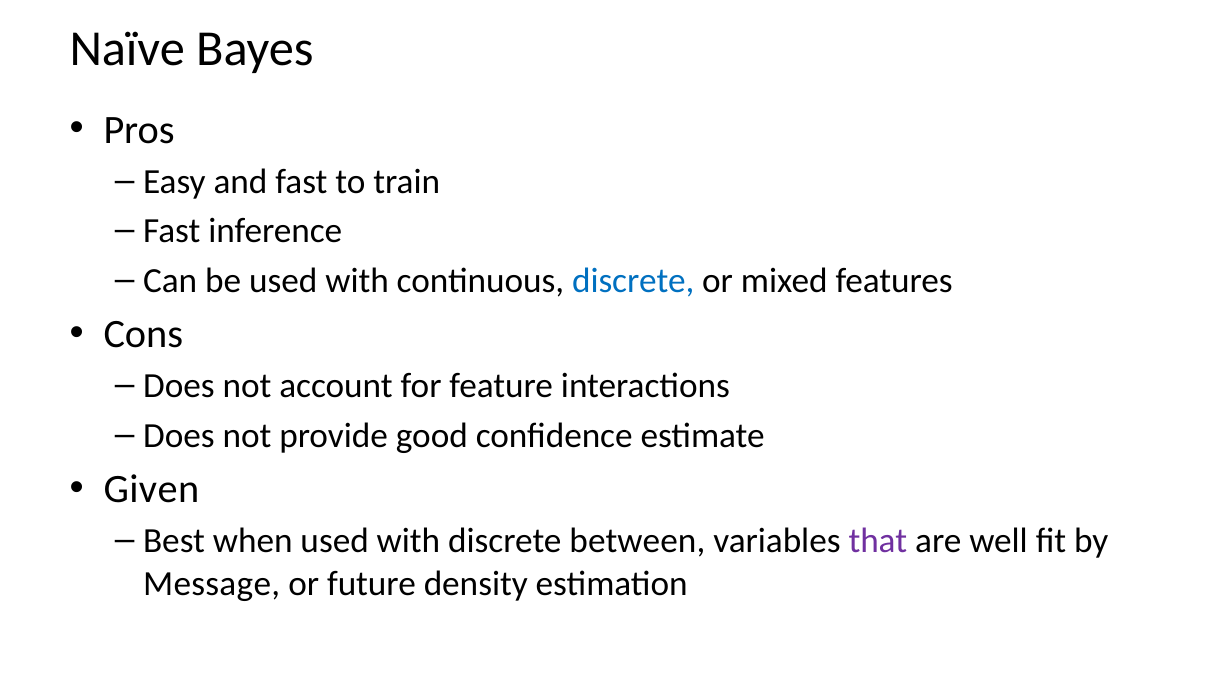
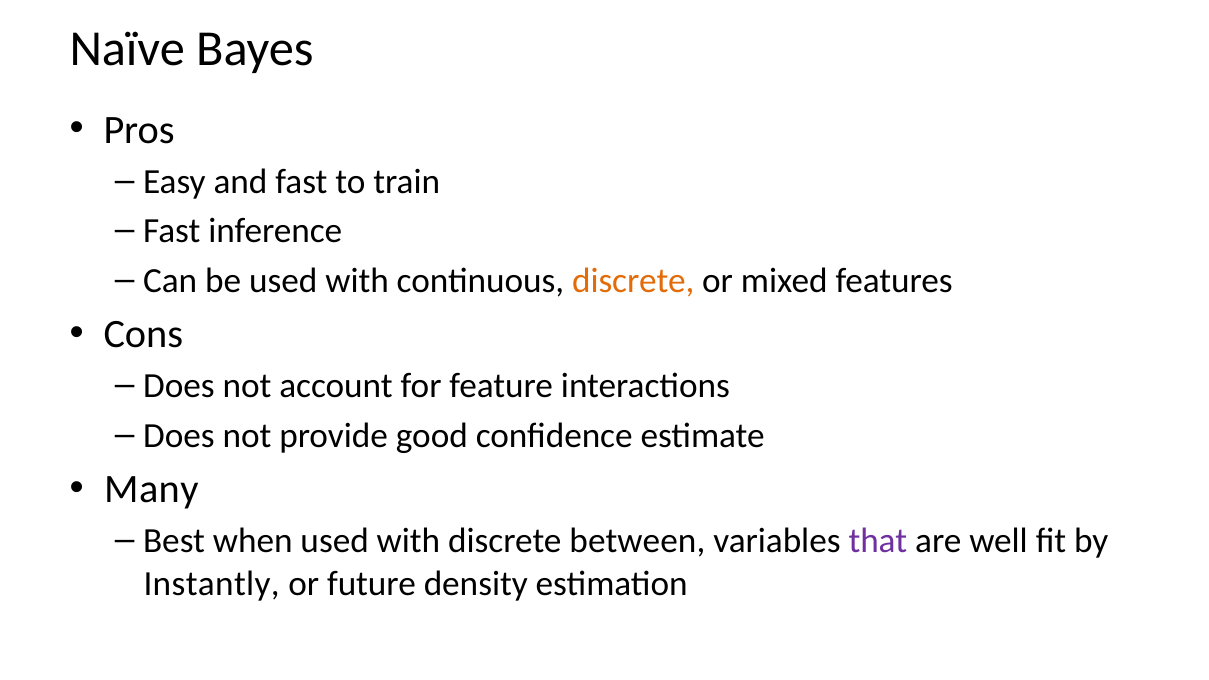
discrete at (633, 280) colour: blue -> orange
Given: Given -> Many
Message: Message -> Instantly
